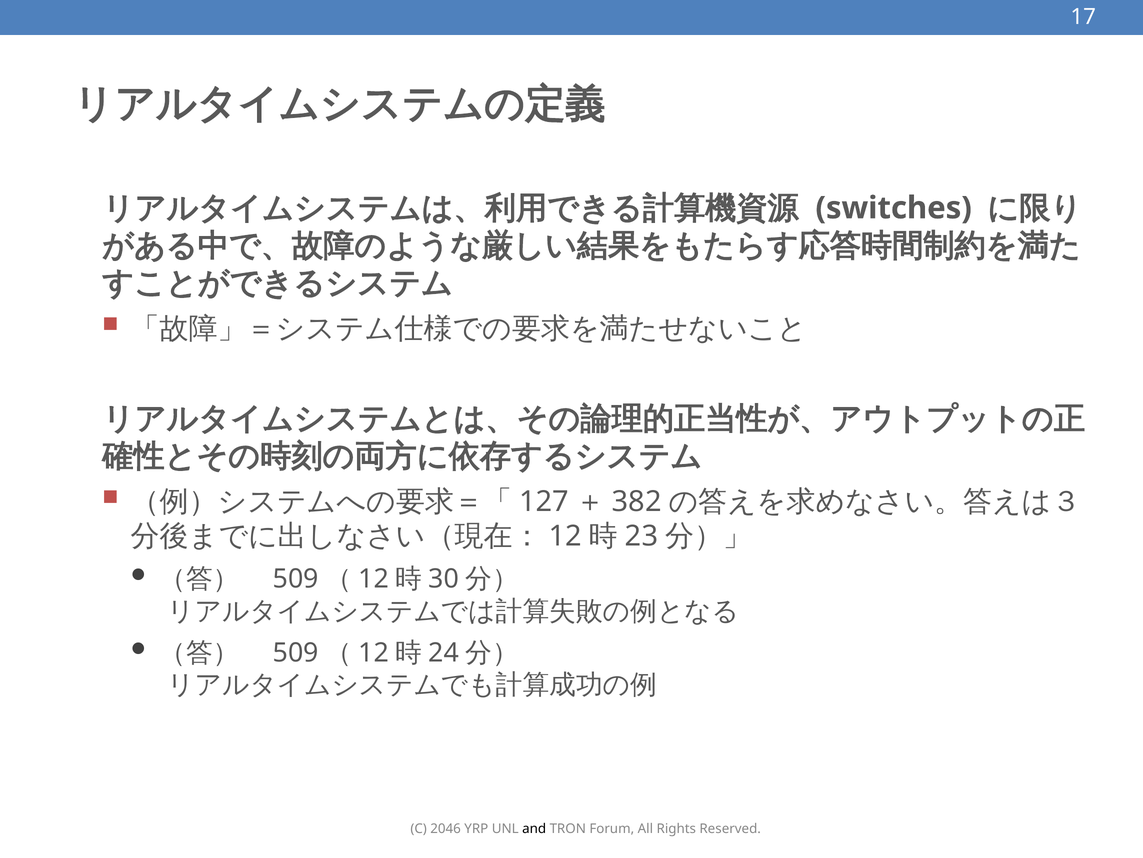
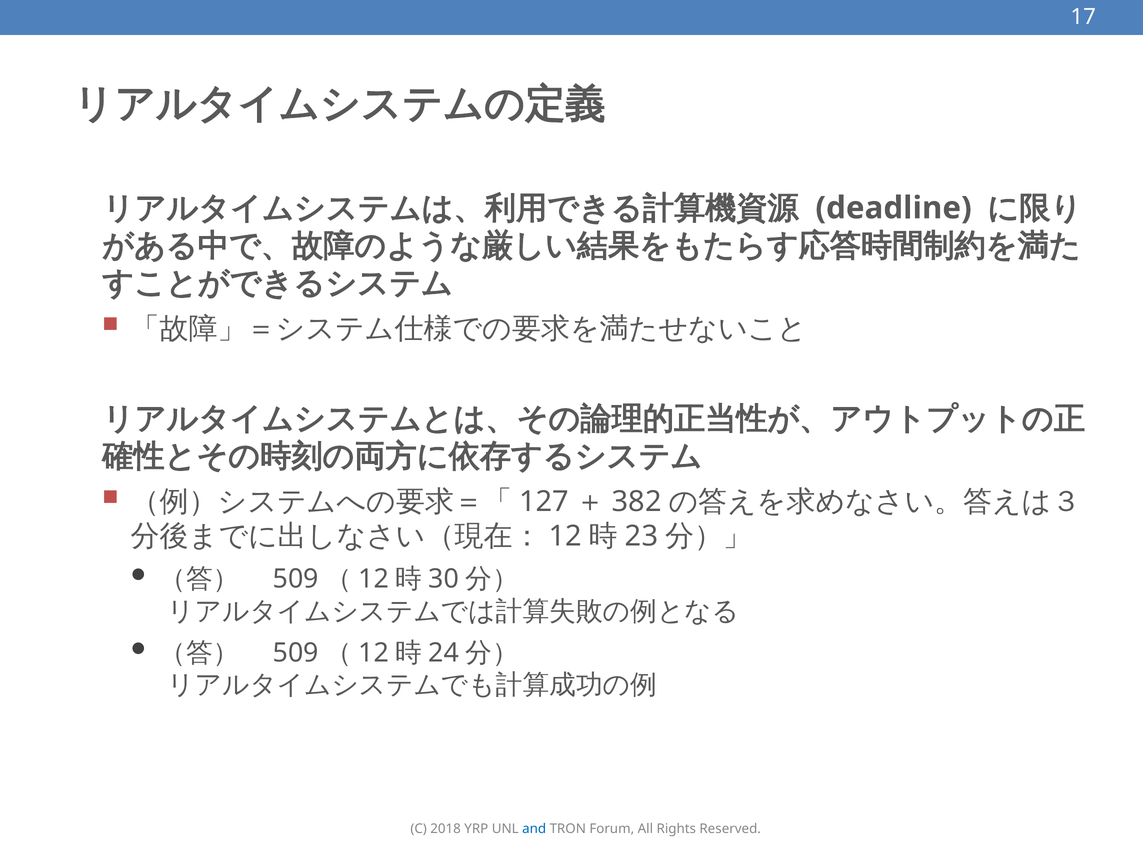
switches: switches -> deadline
2046: 2046 -> 2018
and colour: black -> blue
